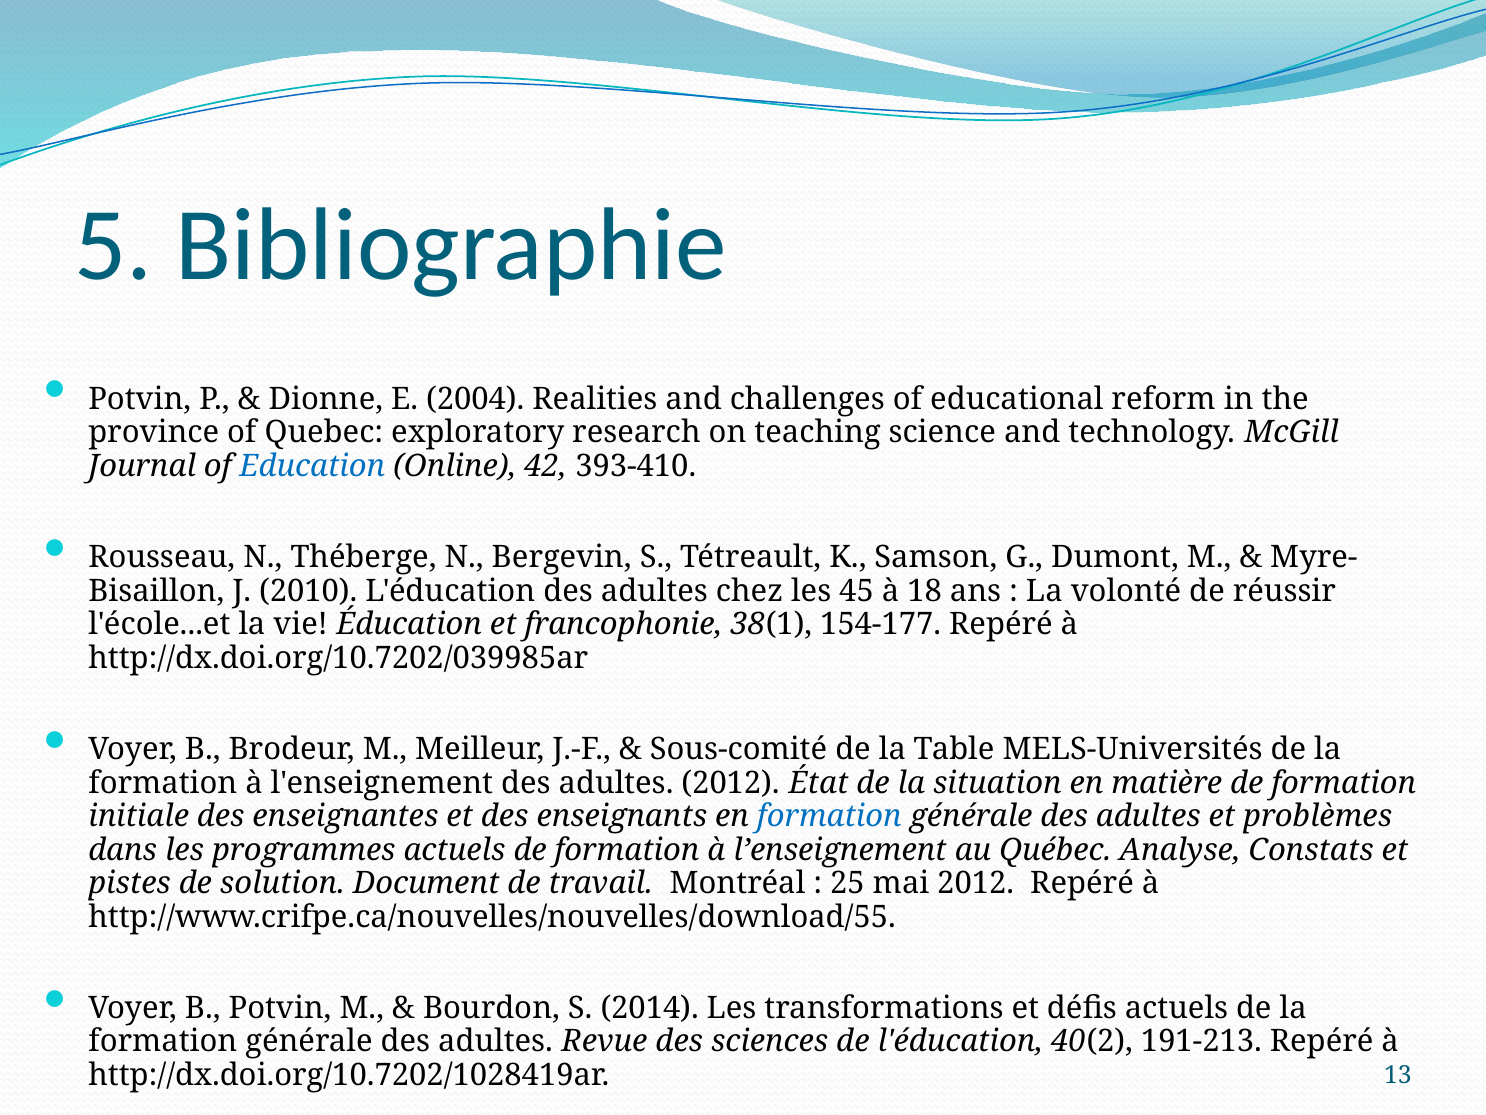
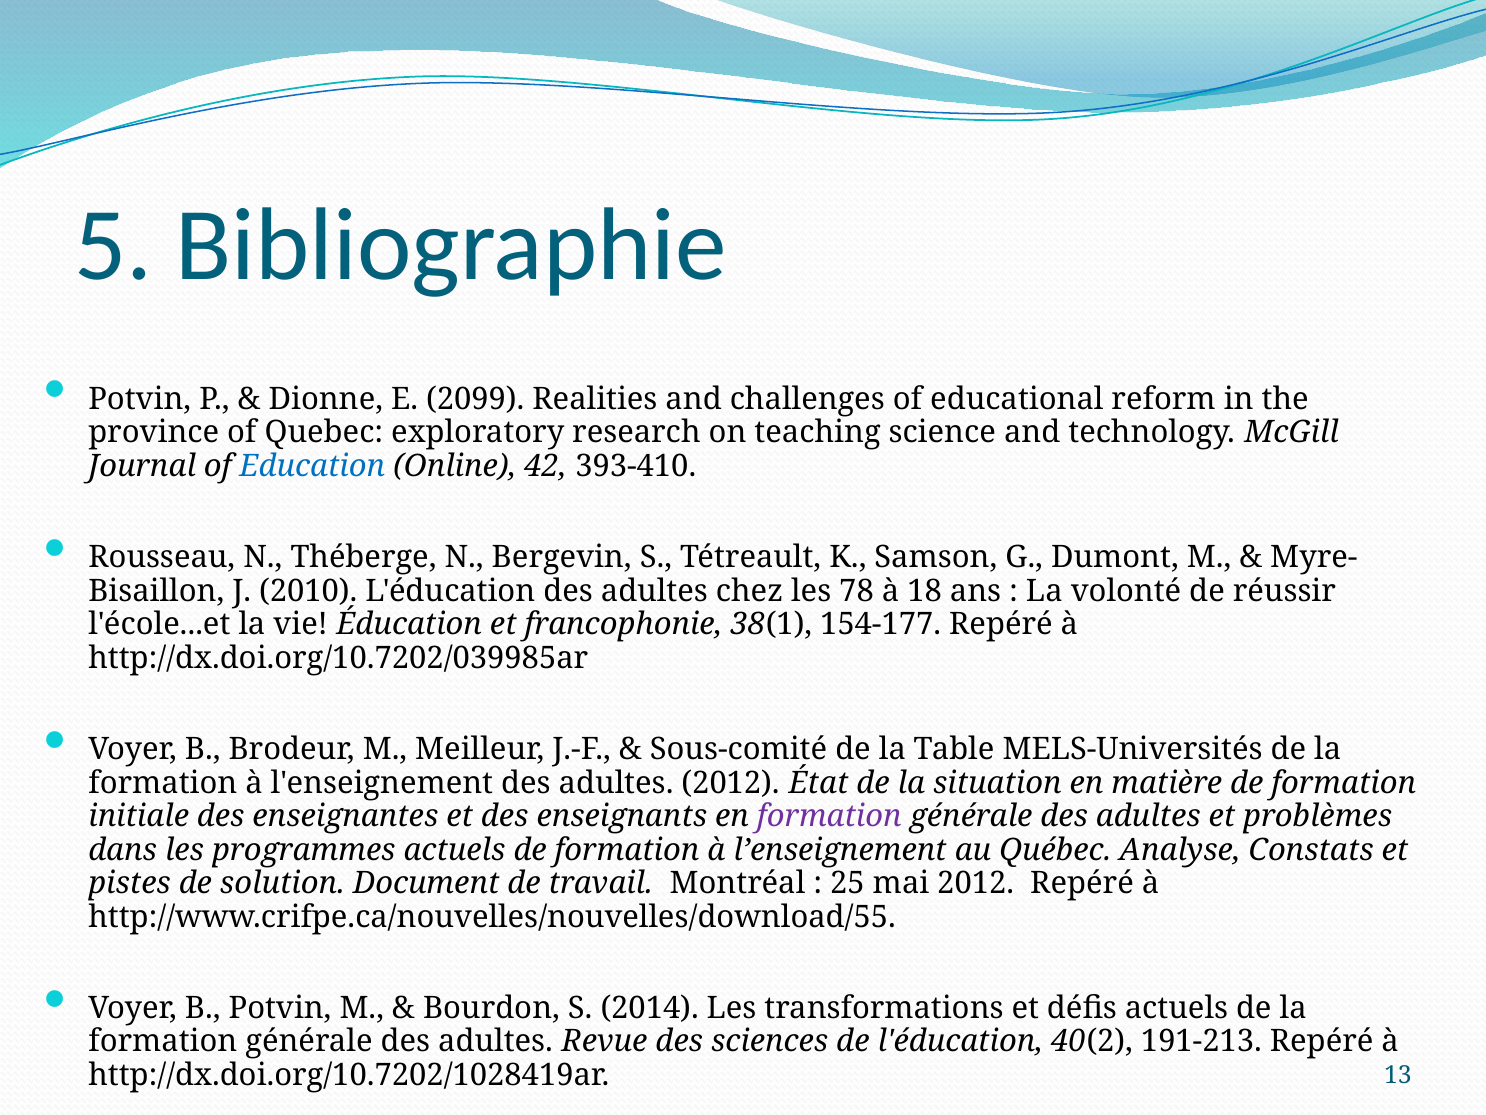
2004: 2004 -> 2099
45: 45 -> 78
formation at (829, 816) colour: blue -> purple
